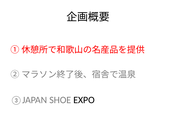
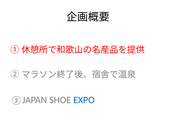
EXPO colour: black -> blue
